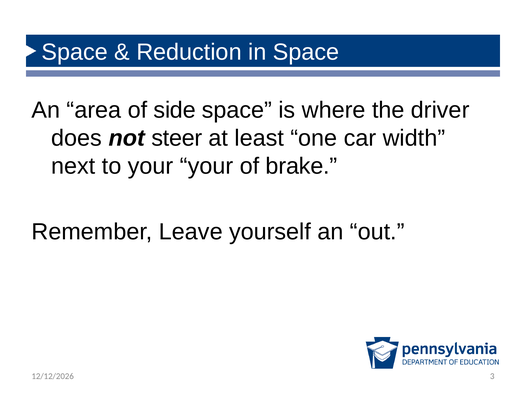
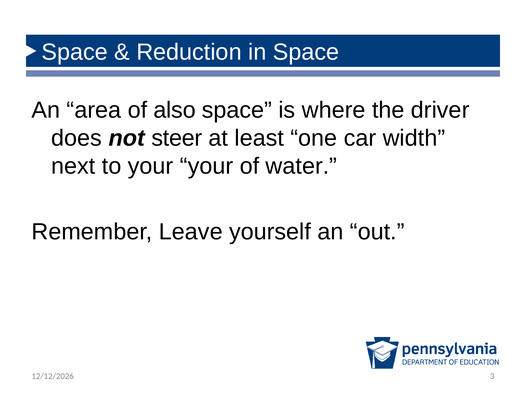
side: side -> also
brake: brake -> water
